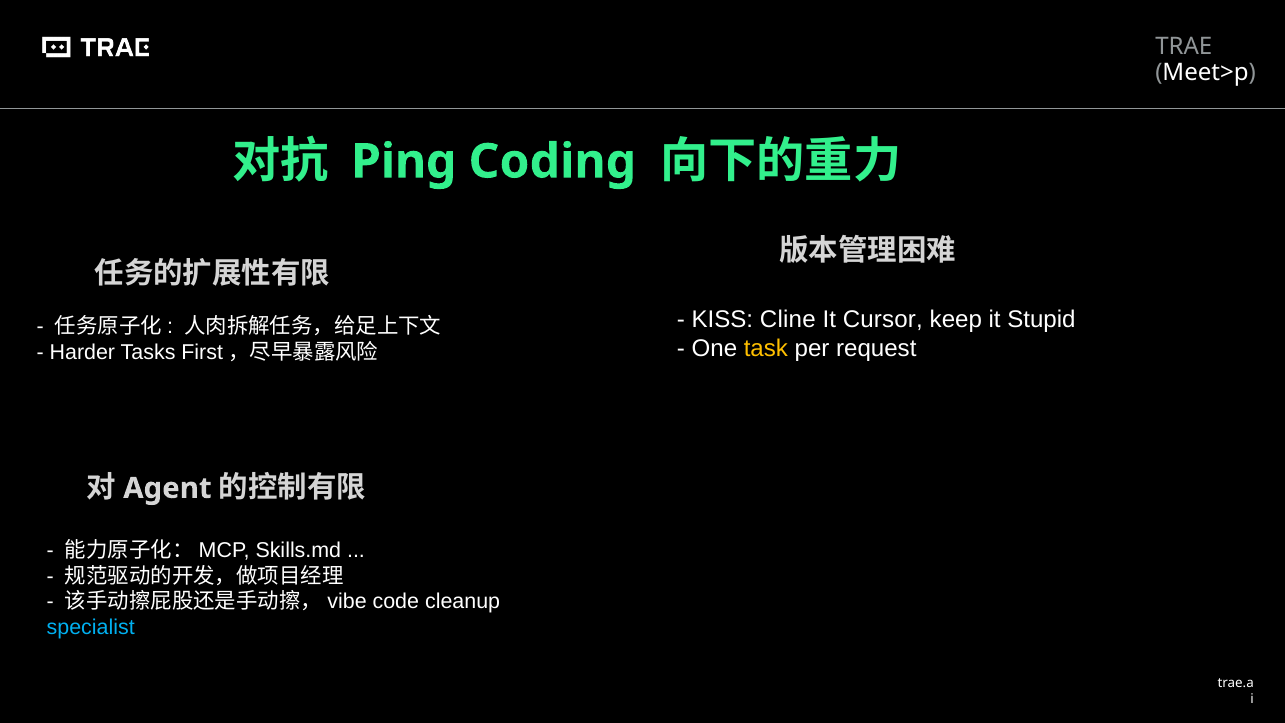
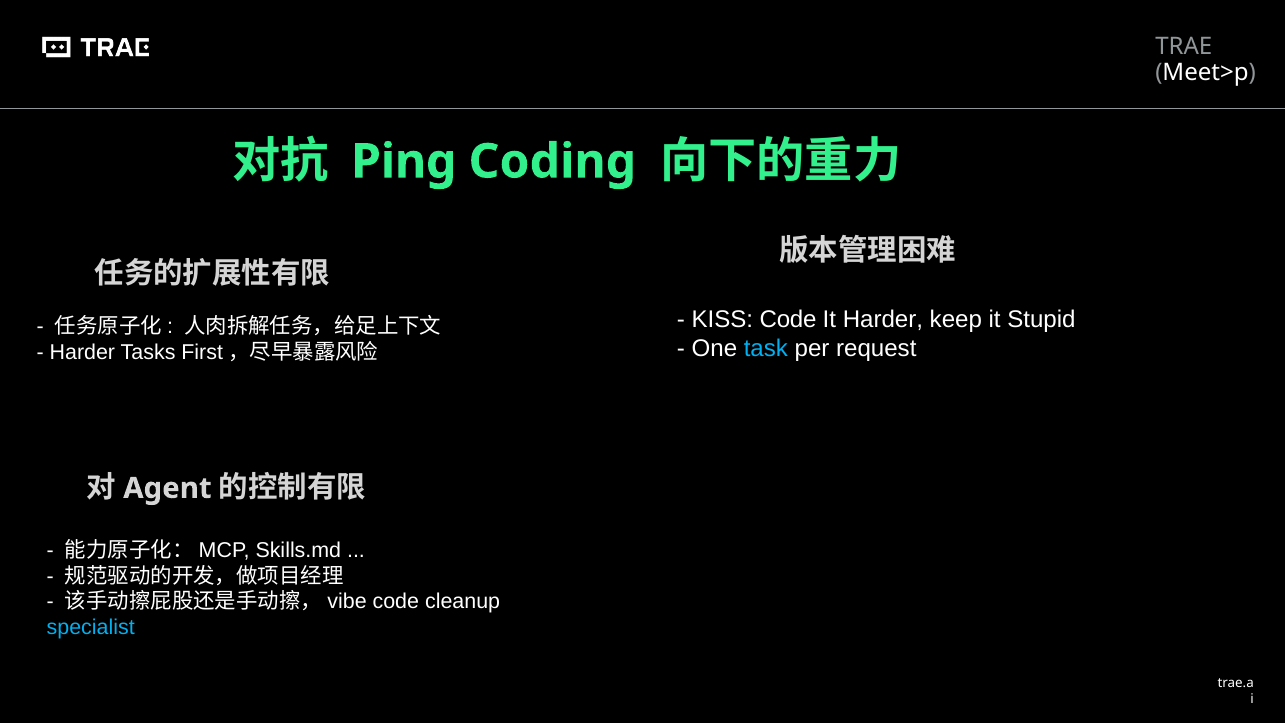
KISS Cline: Cline -> Code
It Cursor: Cursor -> Harder
task colour: yellow -> light blue
